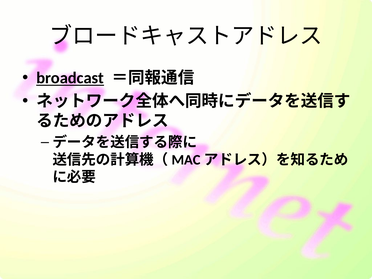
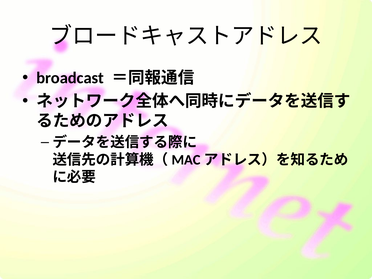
broadcast underline: present -> none
